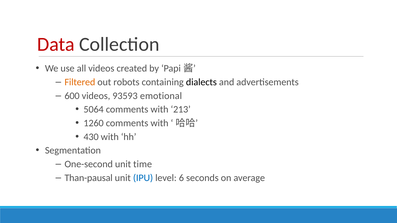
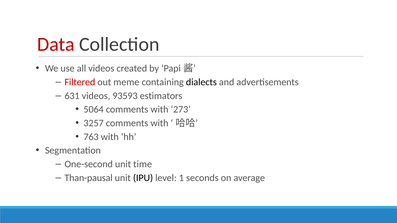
Filtered colour: orange -> red
robots: robots -> meme
600: 600 -> 631
emotional: emotional -> estimators
213: 213 -> 273
1260: 1260 -> 3257
430: 430 -> 763
IPU colour: blue -> black
6: 6 -> 1
